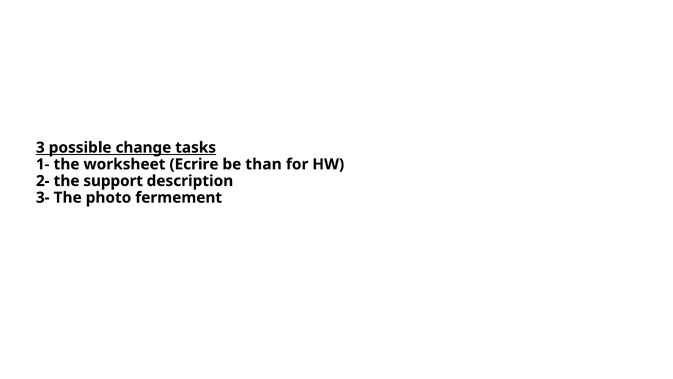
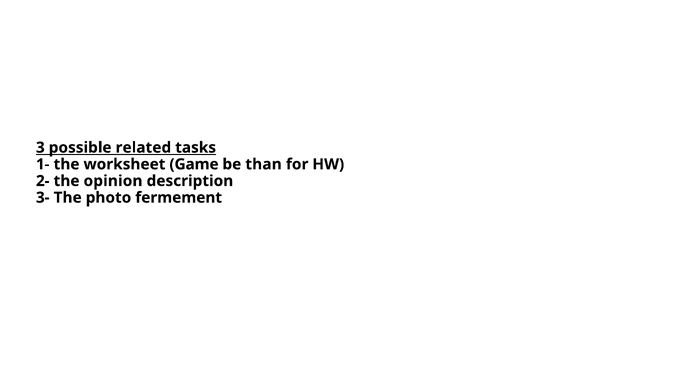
change: change -> related
Ecrire: Ecrire -> Game
support: support -> opinion
